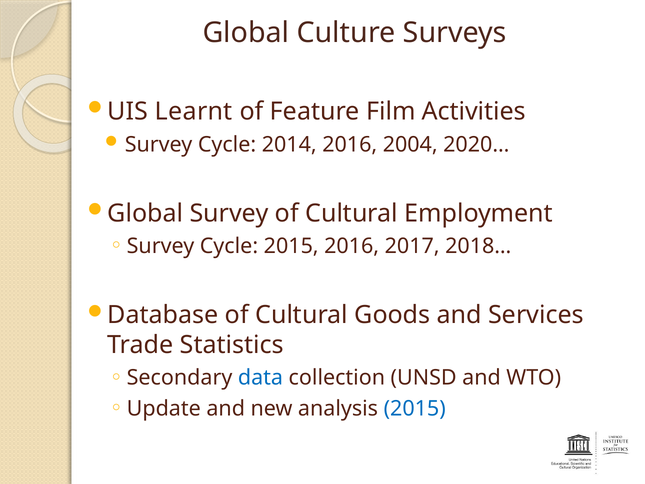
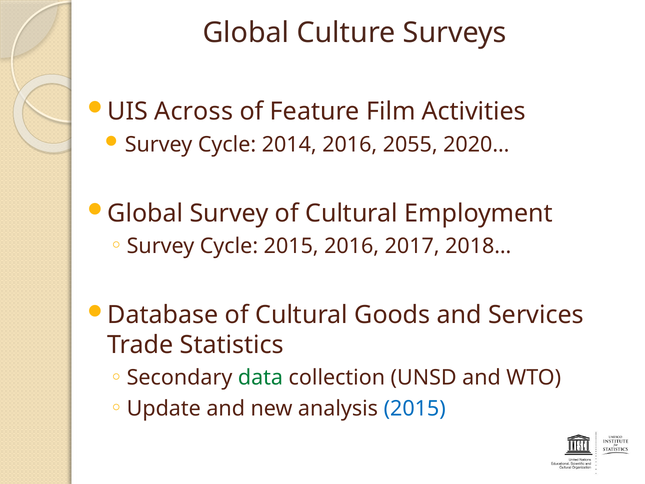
Learnt: Learnt -> Across
2004: 2004 -> 2055
data colour: blue -> green
